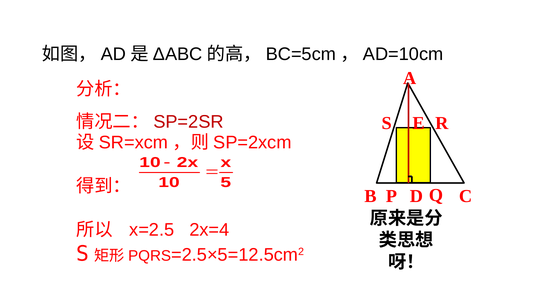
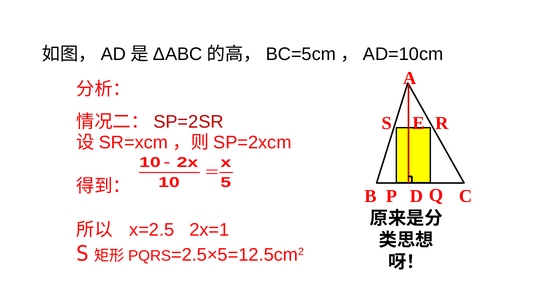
2x=4: 2x=4 -> 2x=1
